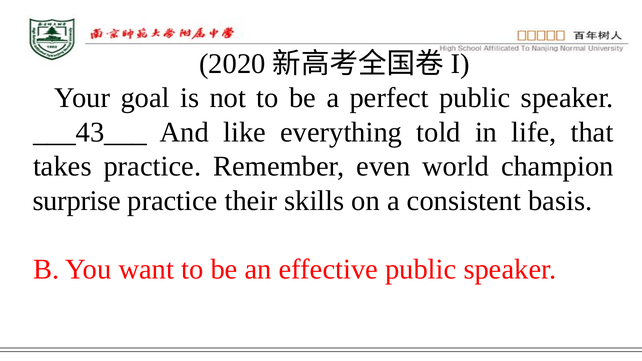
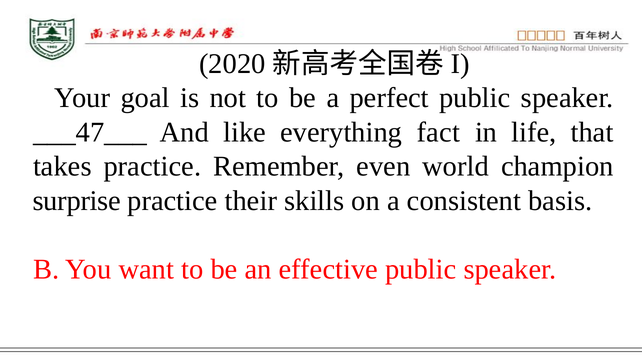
___43___: ___43___ -> ___47___
told: told -> fact
